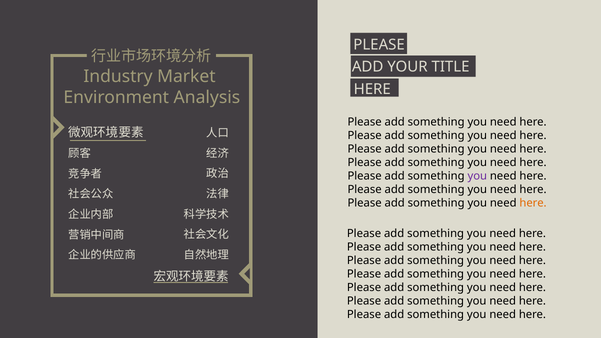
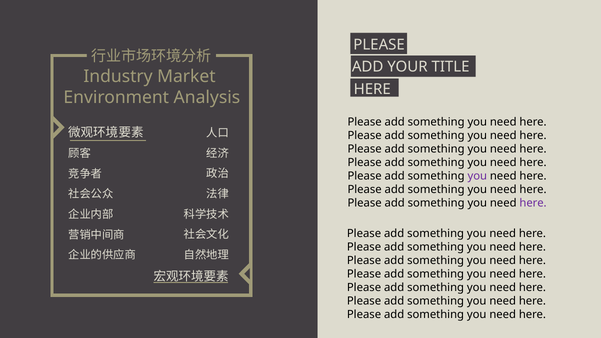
here at (533, 203) colour: orange -> purple
